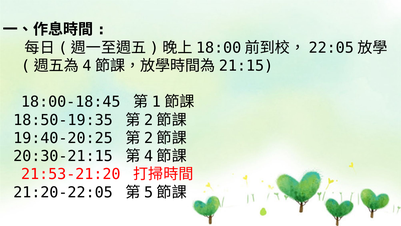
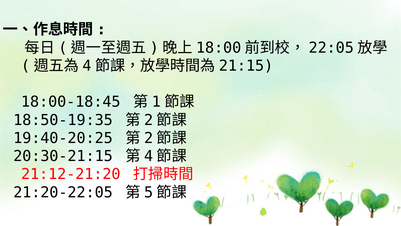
21:53-21:20: 21:53-21:20 -> 21:12-21:20
